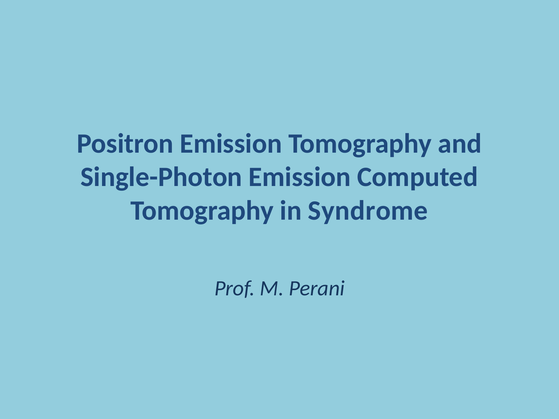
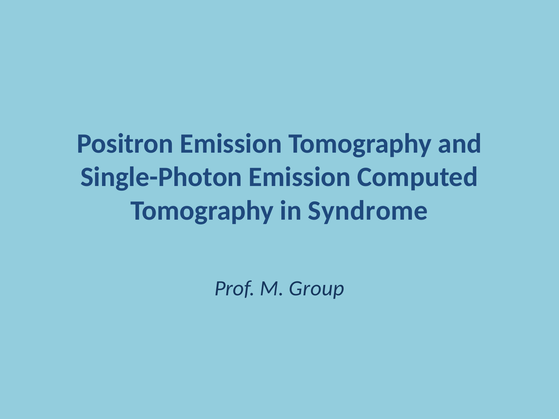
Perani: Perani -> Group
